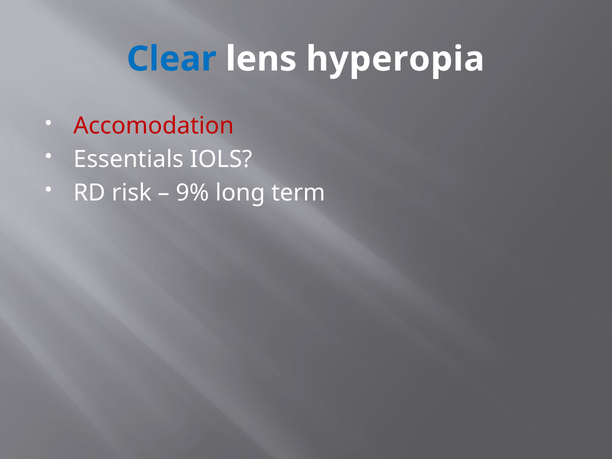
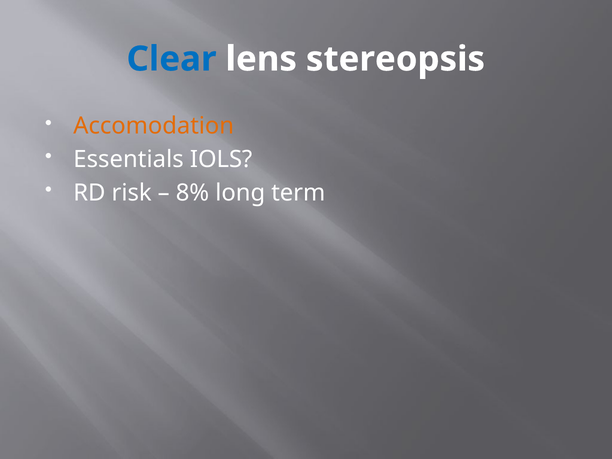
hyperopia: hyperopia -> stereopsis
Accomodation colour: red -> orange
9%: 9% -> 8%
